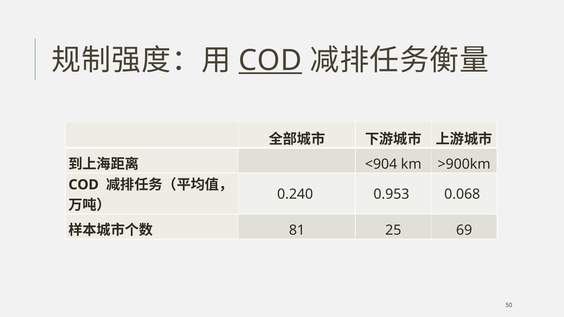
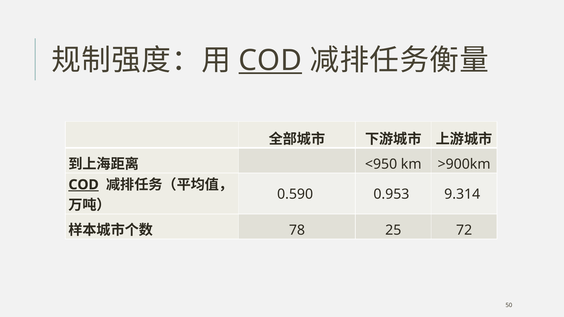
<904: <904 -> <950
COD at (84, 185) underline: none -> present
0.240: 0.240 -> 0.590
0.068: 0.068 -> 9.314
81: 81 -> 78
69: 69 -> 72
